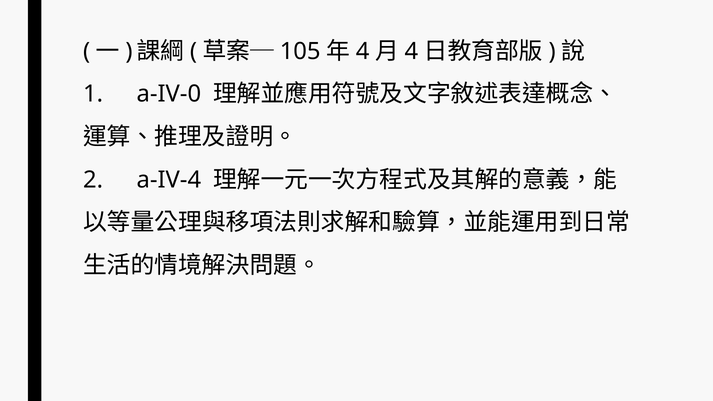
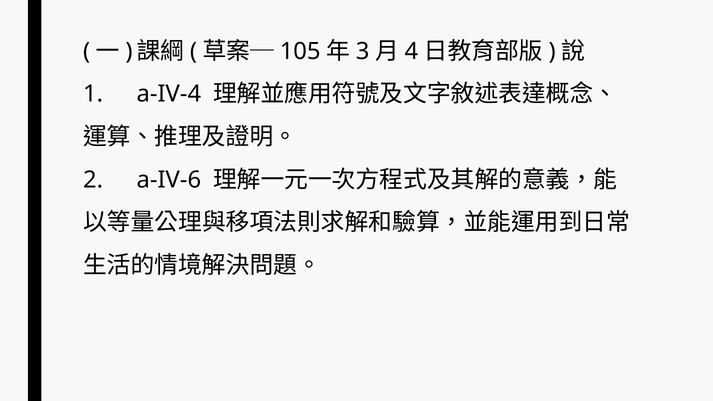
4 at (363, 51): 4 -> 3
a-IV-0: a-IV-0 -> a-IV-4
a-IV-4: a-IV-4 -> a-IV-6
